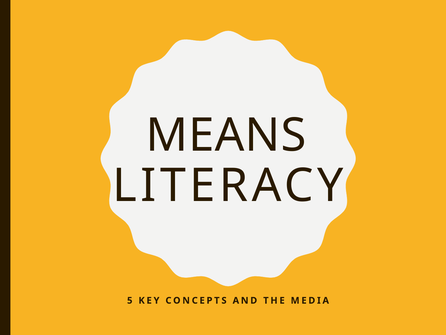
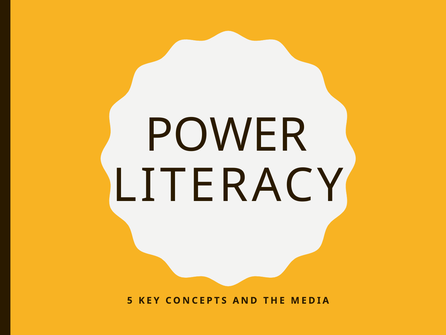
MEANS: MEANS -> POWER
